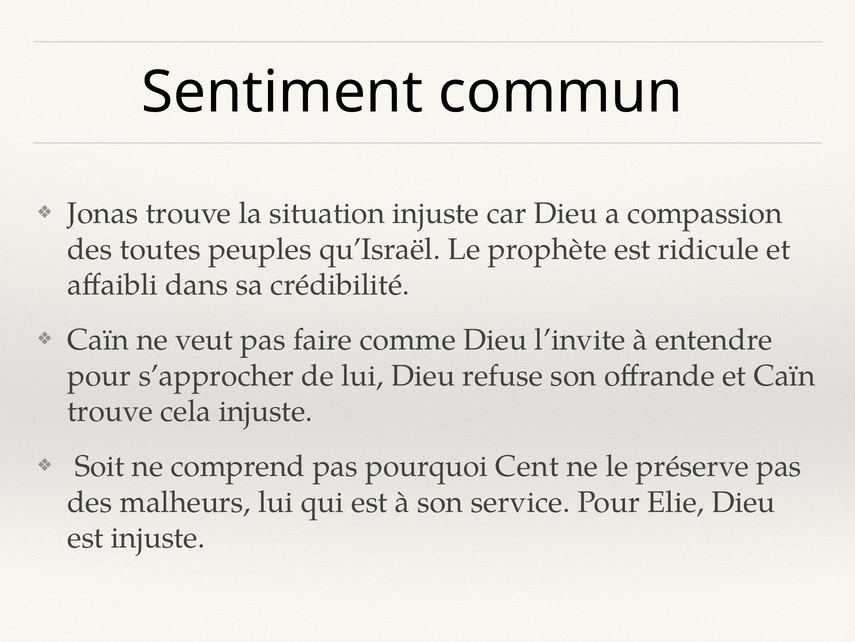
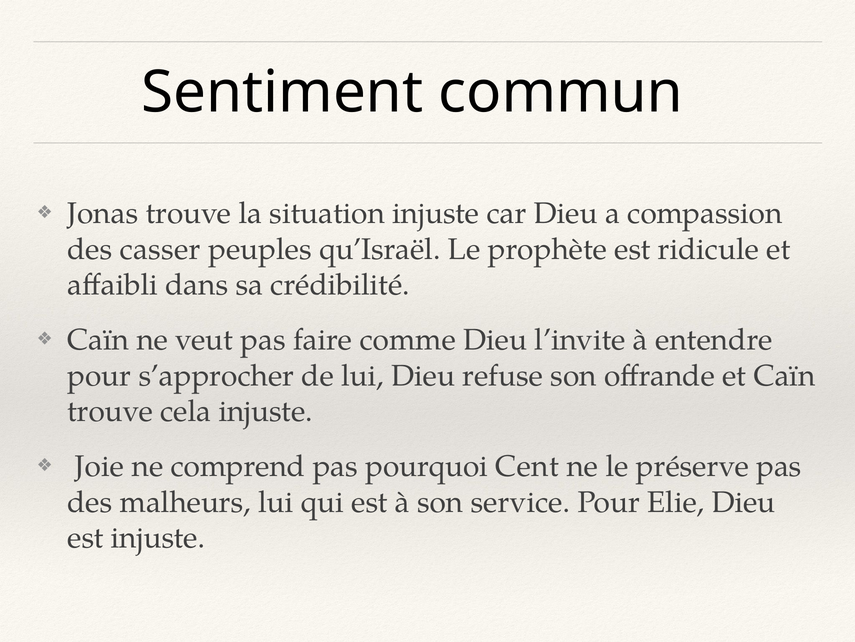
toutes: toutes -> casser
Soit: Soit -> Joie
